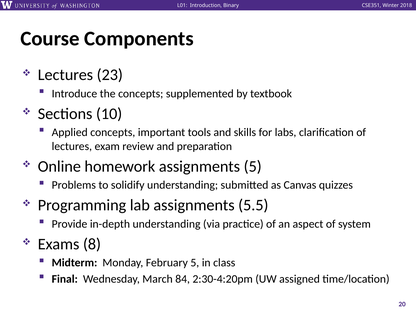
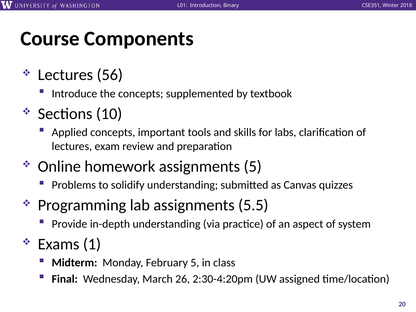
23: 23 -> 56
8: 8 -> 1
84: 84 -> 26
